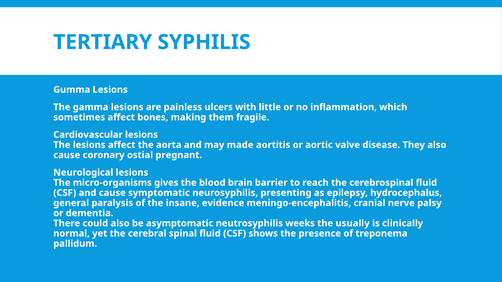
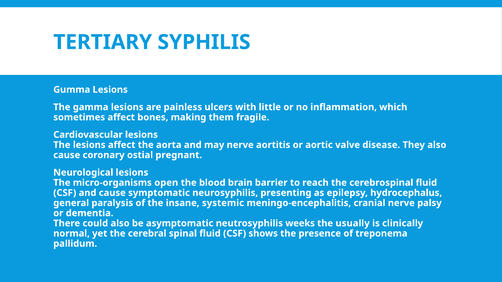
may made: made -> nerve
gives: gives -> open
evidence: evidence -> systemic
